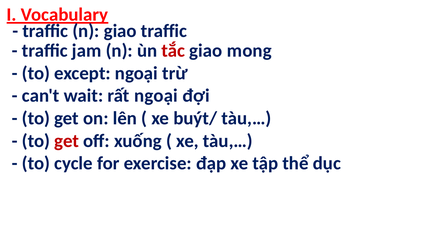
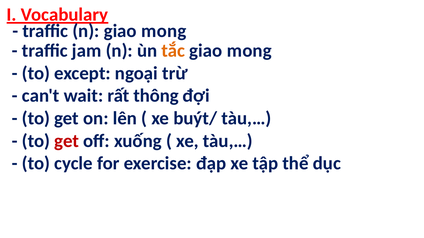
n giao traffic: traffic -> mong
tắc colour: red -> orange
rất ngoại: ngoại -> thông
